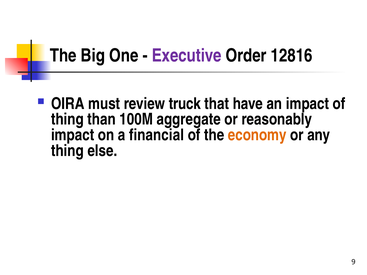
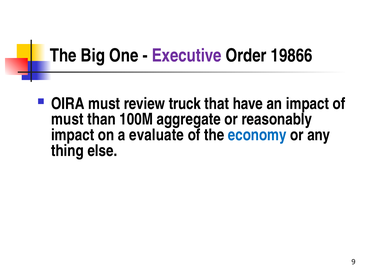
12816: 12816 -> 19866
thing at (67, 119): thing -> must
financial: financial -> evaluate
economy colour: orange -> blue
